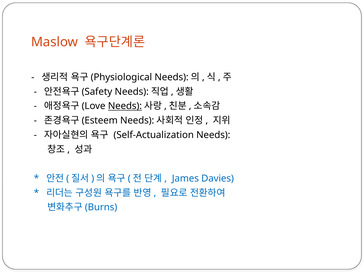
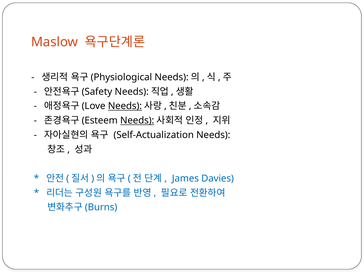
Needs at (137, 121) underline: none -> present
